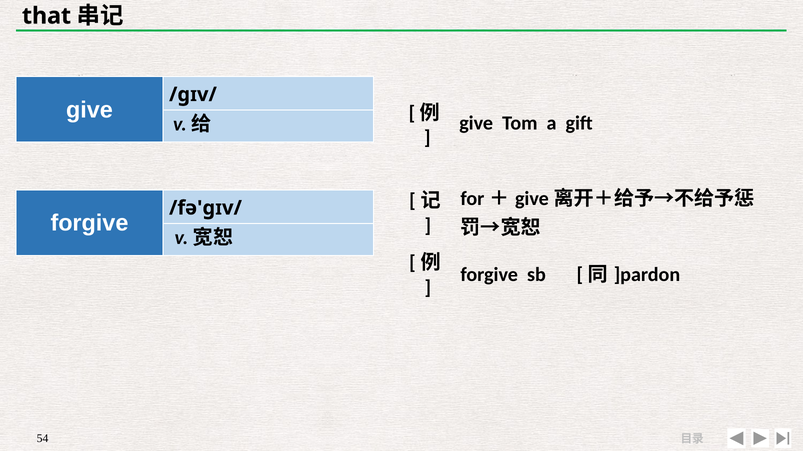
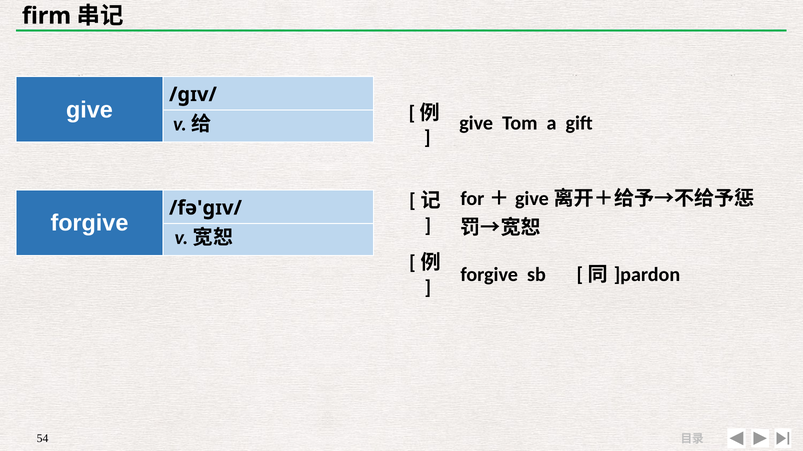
that: that -> firm
